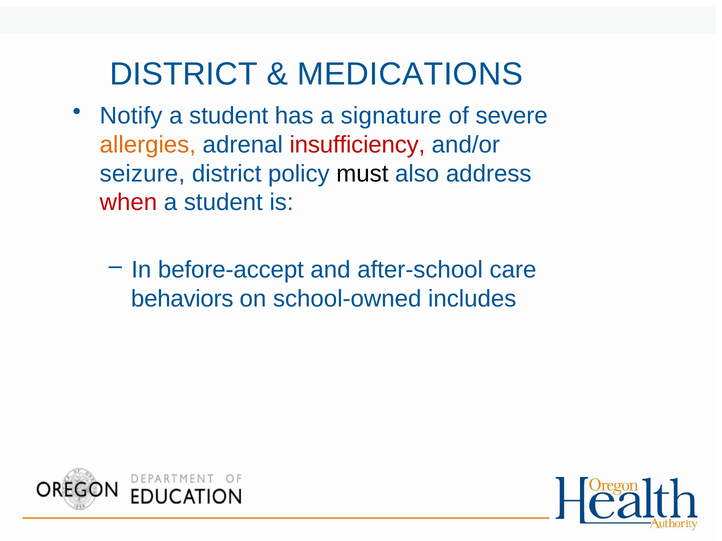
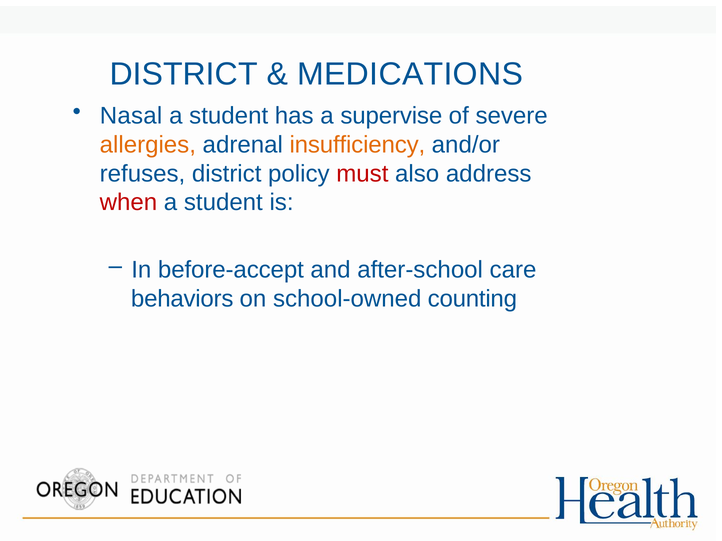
Notify: Notify -> Nasal
signature: signature -> supervise
insufficiency colour: red -> orange
seizure: seizure -> refuses
must colour: black -> red
includes: includes -> counting
